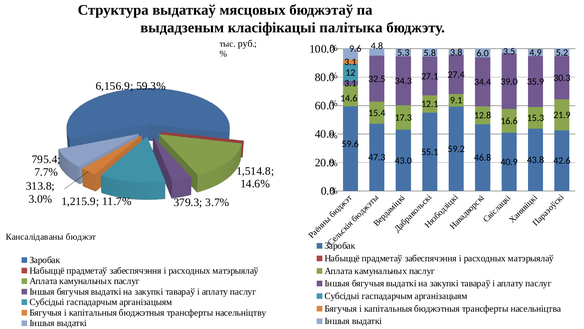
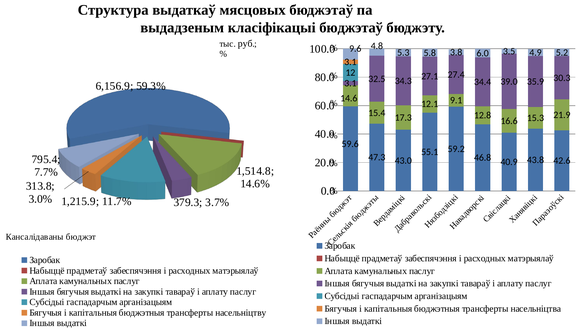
класіфікацыі палітыка: палітыка -> бюджэтаў
